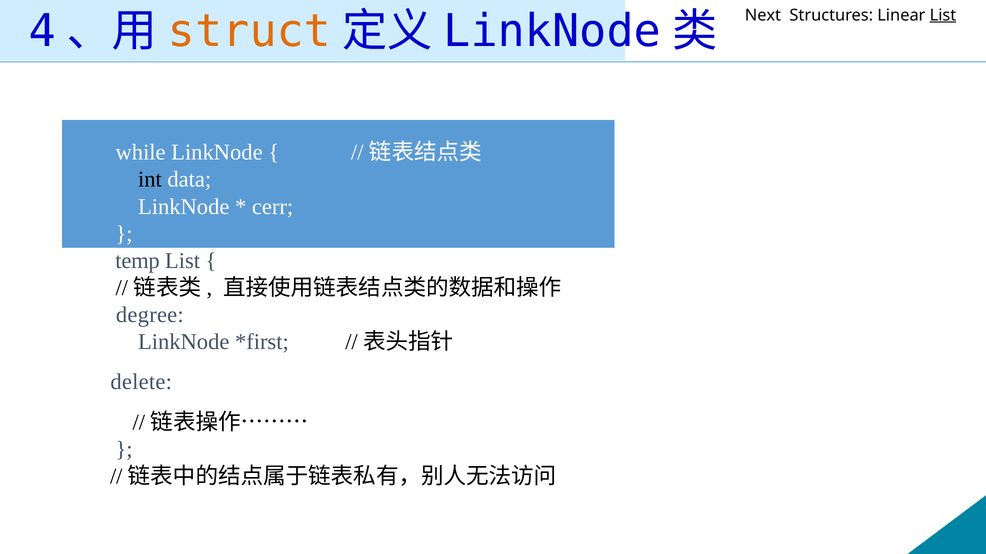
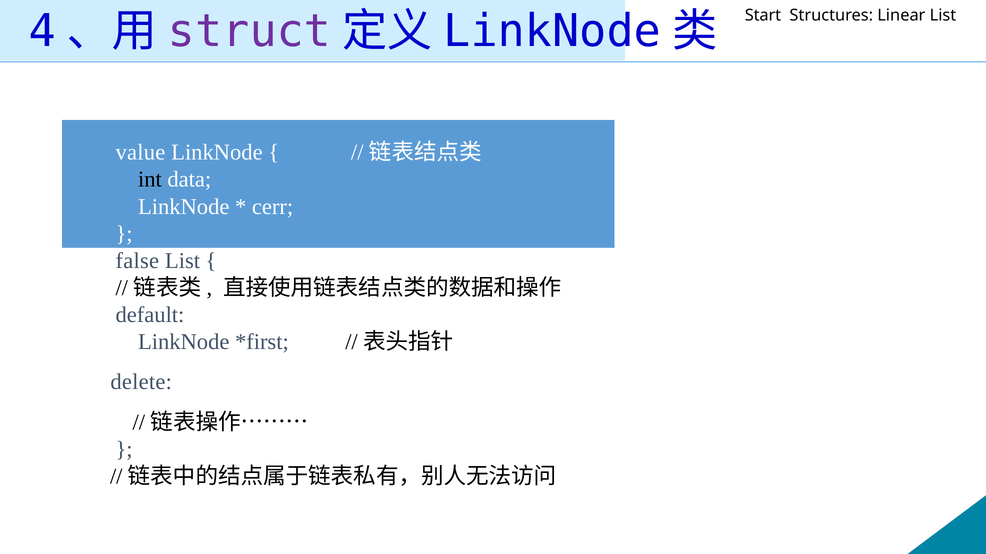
Next: Next -> Start
List at (943, 15) underline: present -> none
struct colour: orange -> purple
while: while -> value
temp: temp -> false
degree: degree -> default
